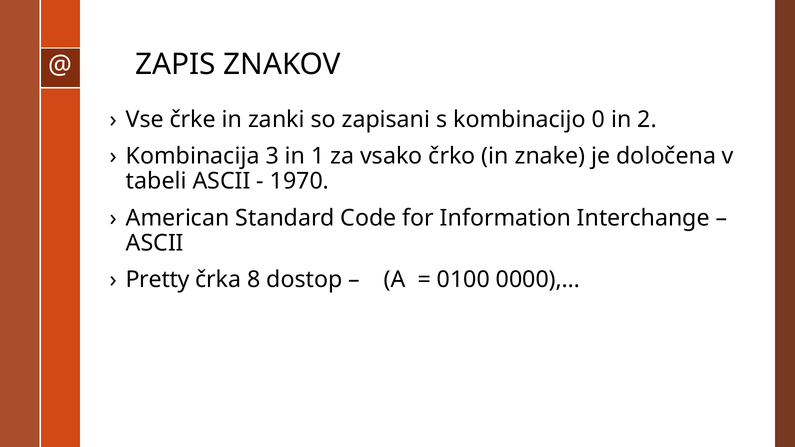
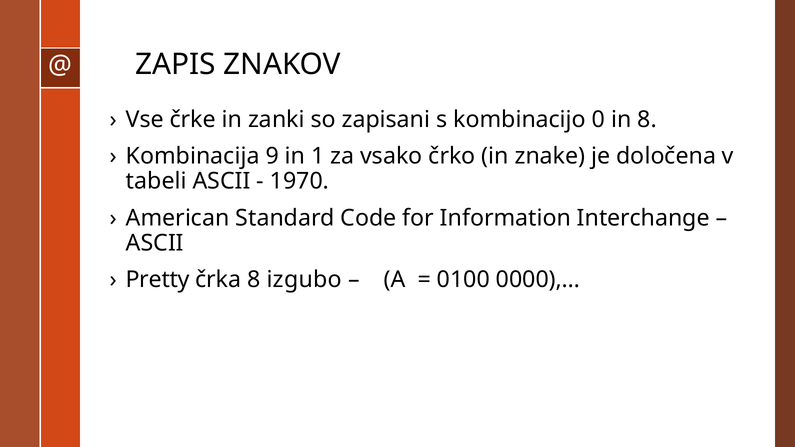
in 2: 2 -> 8
3: 3 -> 9
dostop: dostop -> izgubo
